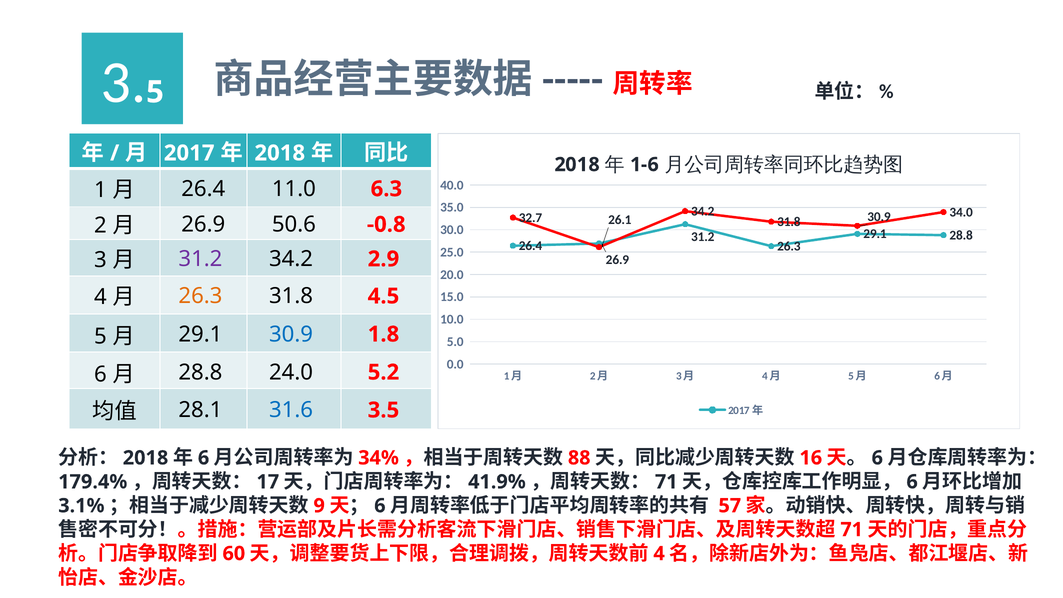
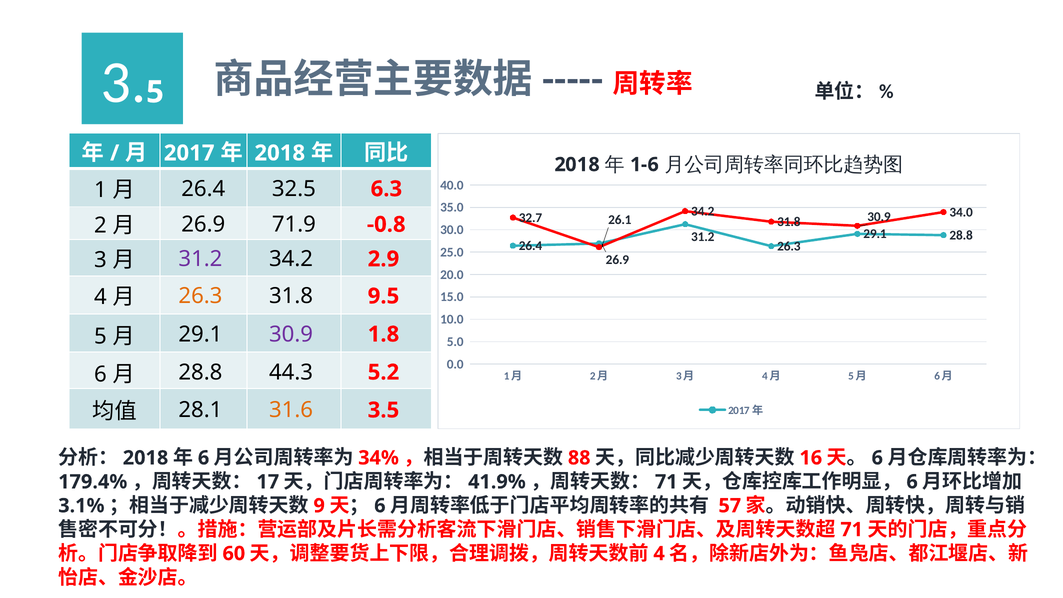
11.0: 11.0 -> 32.5
50.6: 50.6 -> 71.9
4.5: 4.5 -> 9.5
30.9 at (291, 334) colour: blue -> purple
24.0: 24.0 -> 44.3
31.6 colour: blue -> orange
